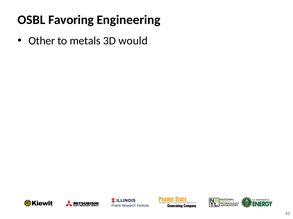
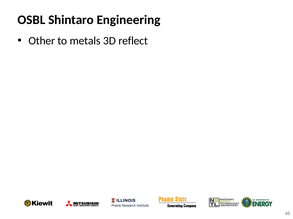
Favoring: Favoring -> Shintaro
would: would -> reflect
